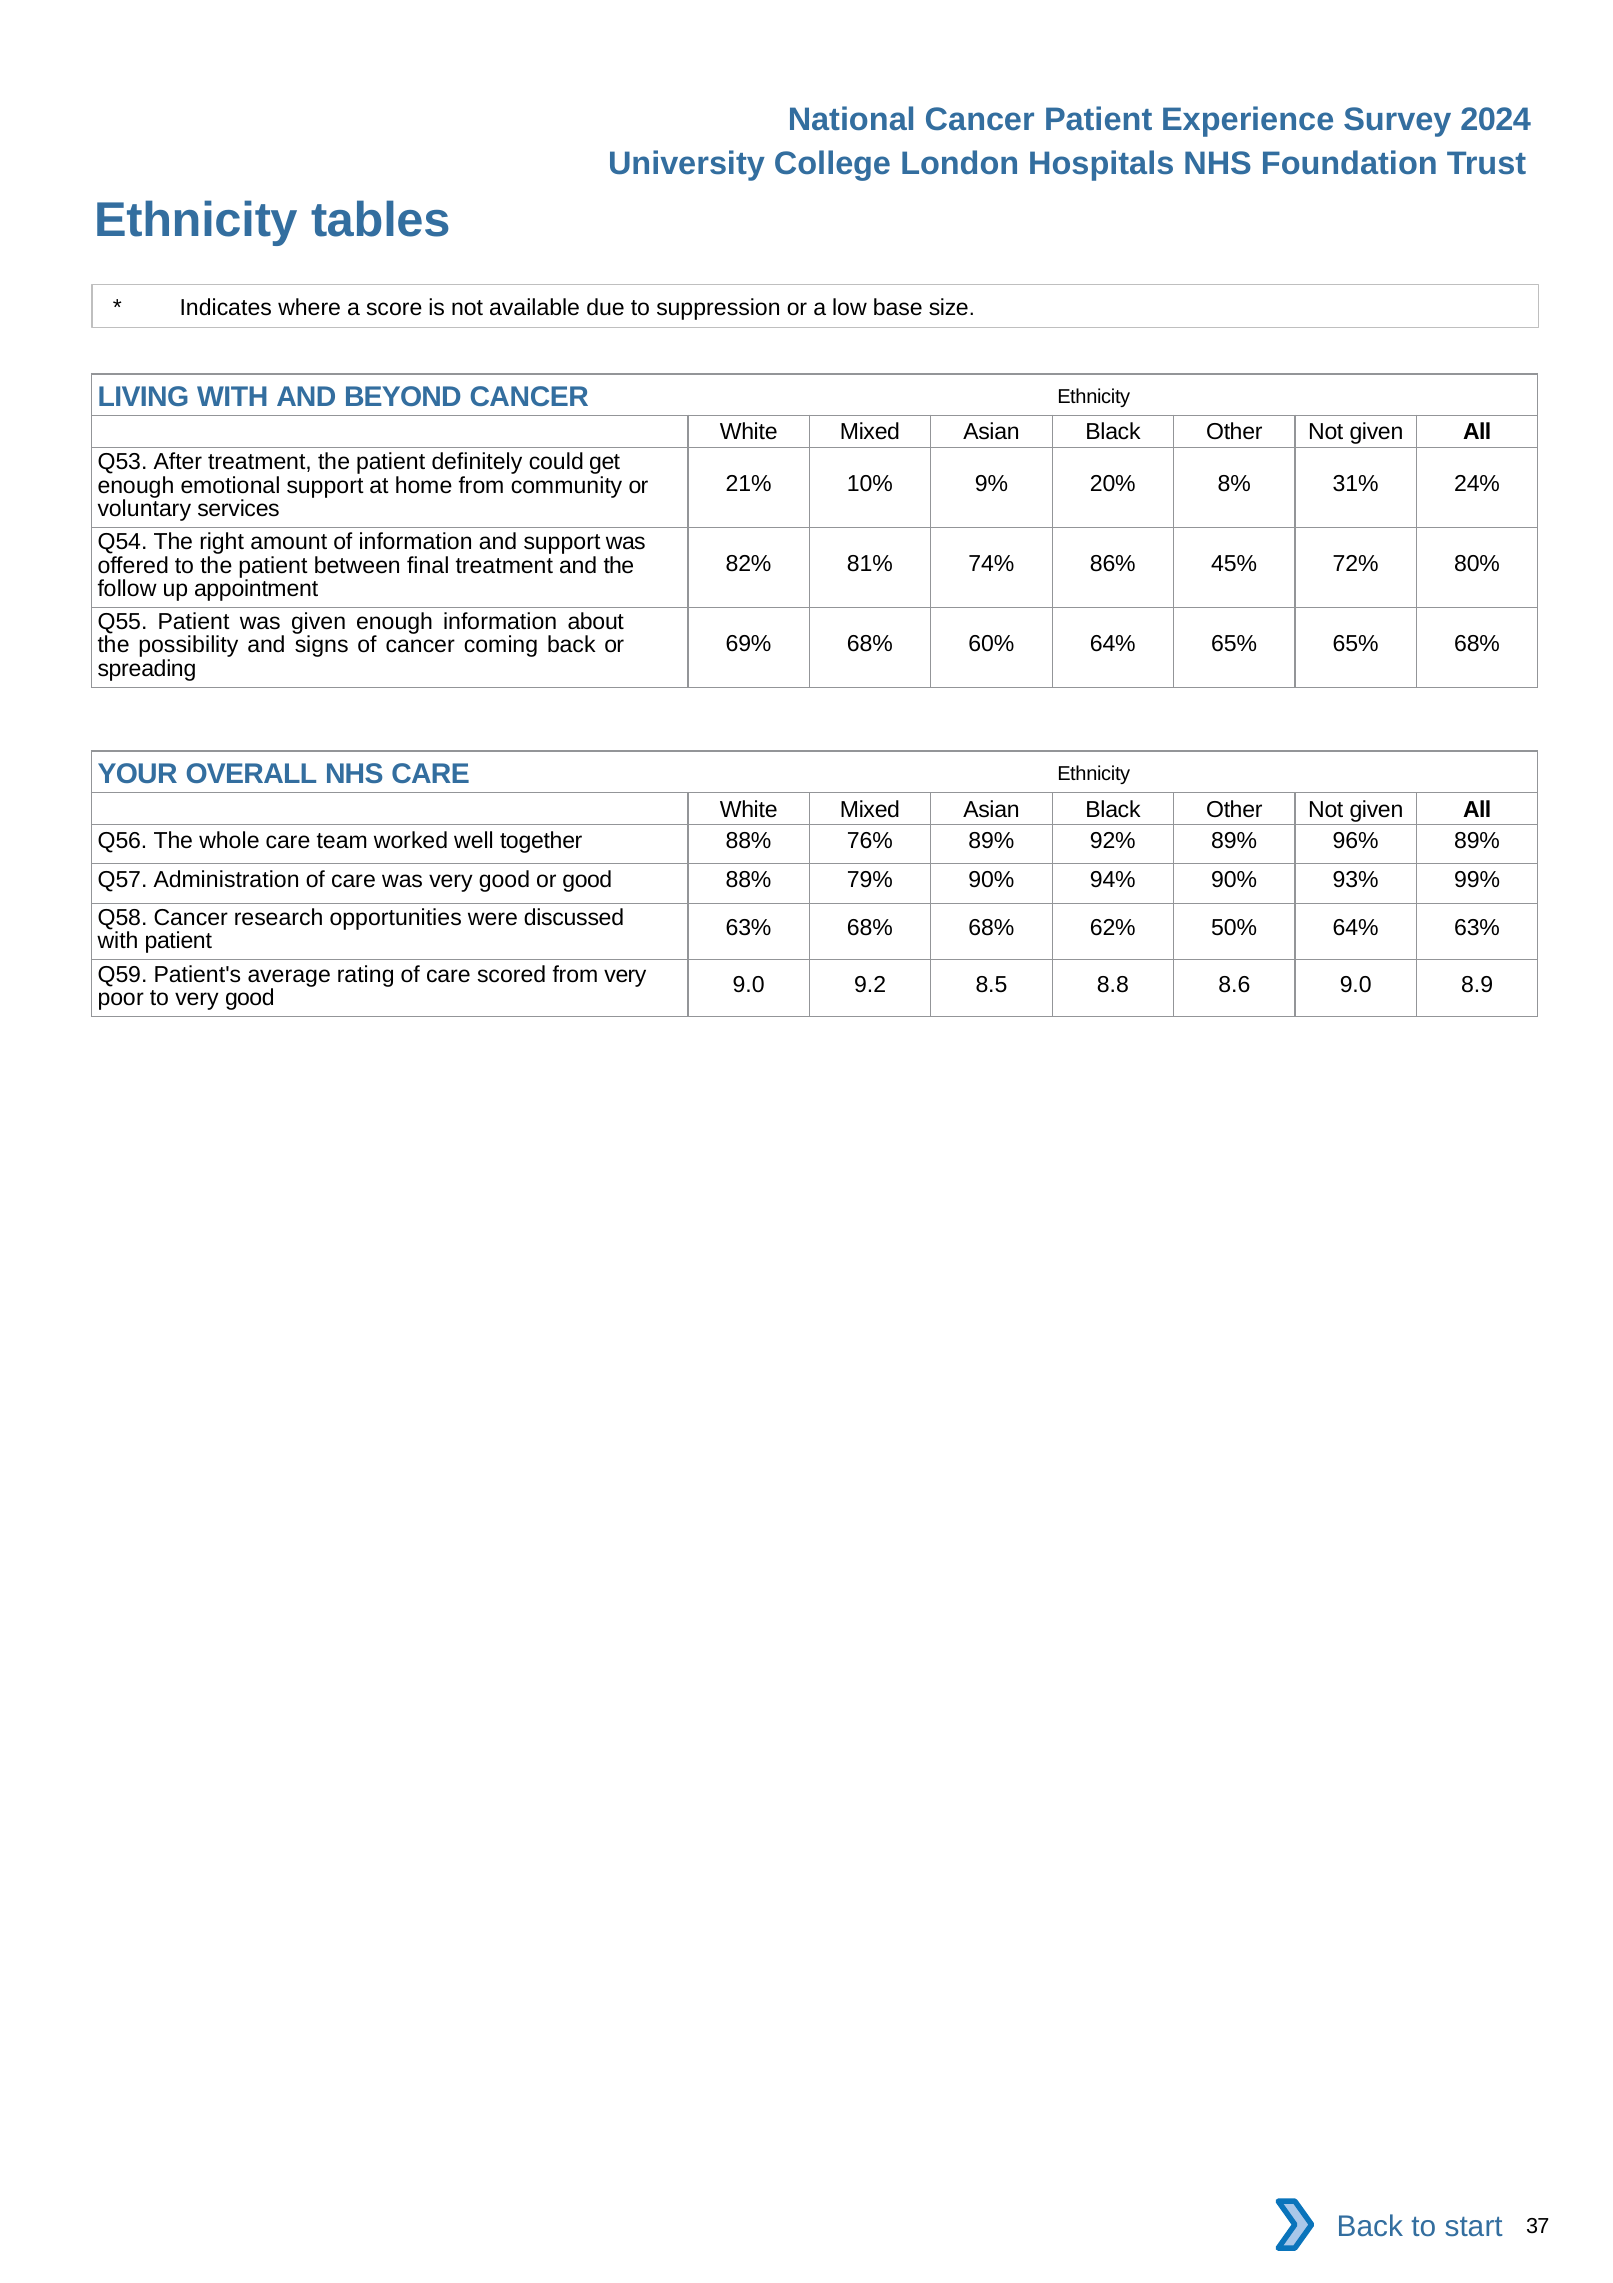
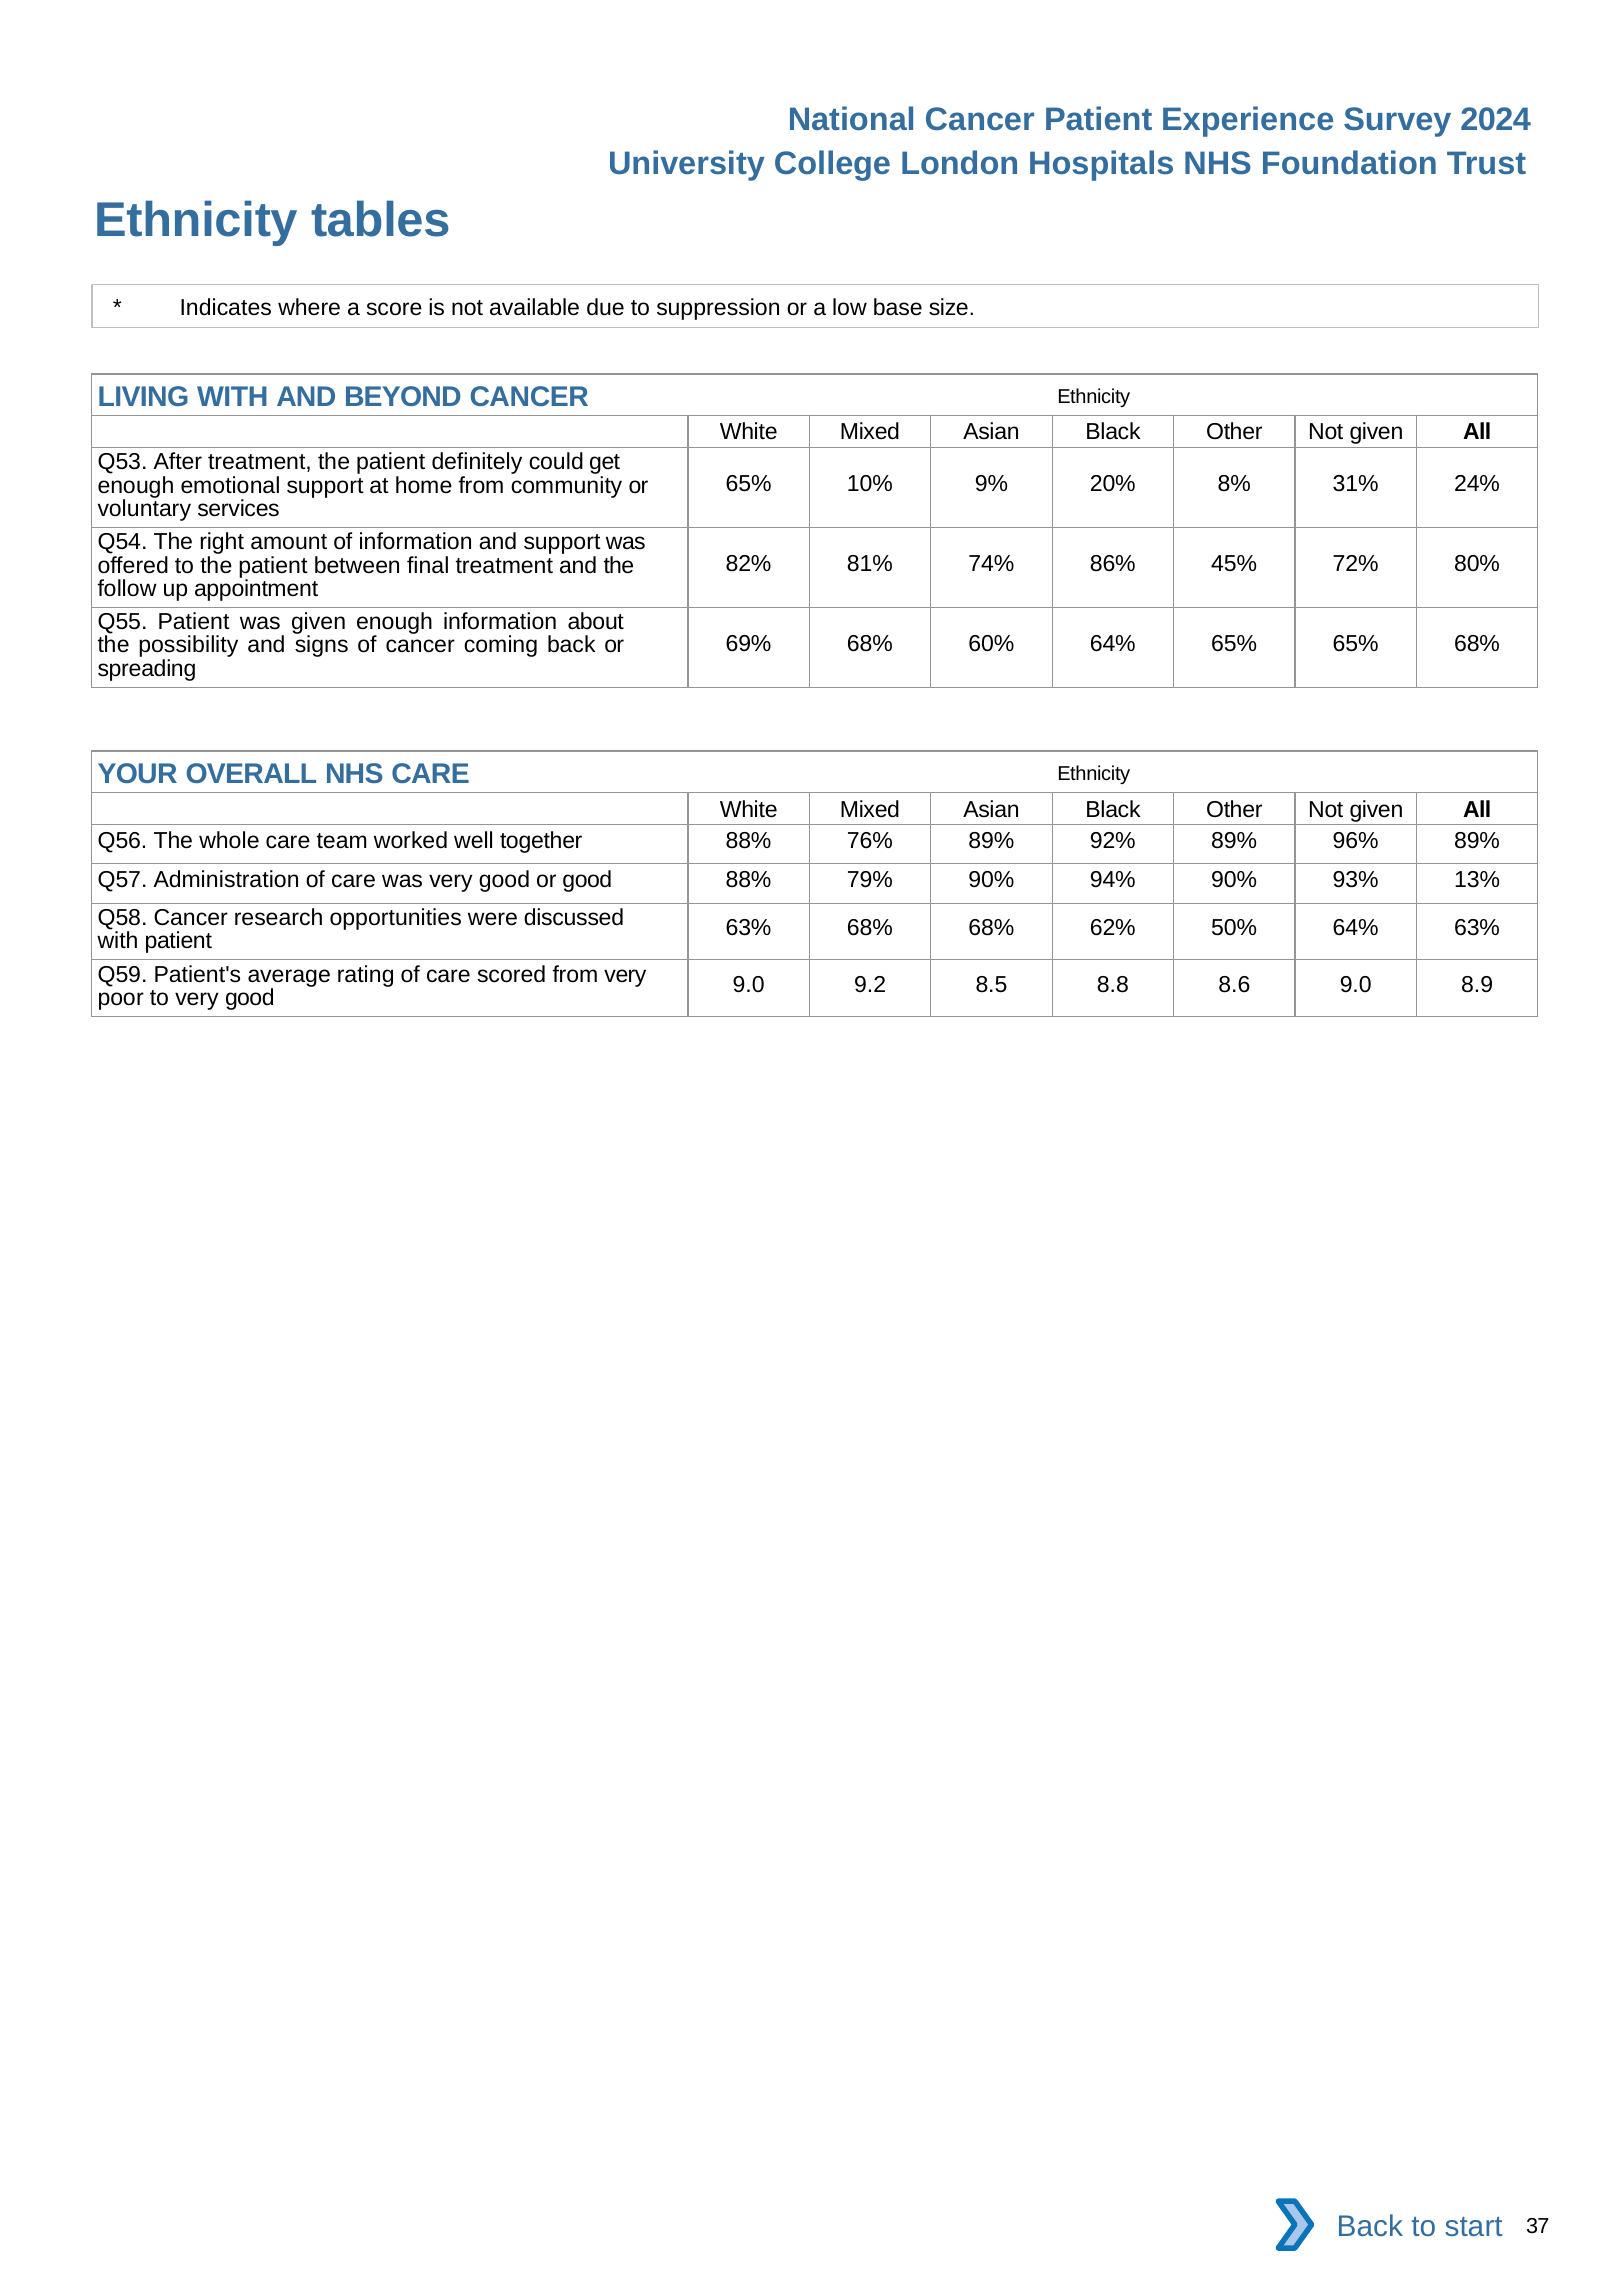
21% at (749, 484): 21% -> 65%
99%: 99% -> 13%
